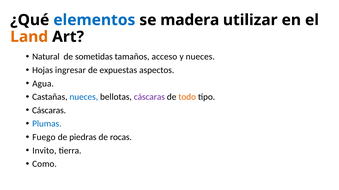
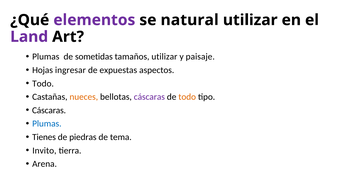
elementos colour: blue -> purple
madera: madera -> natural
Land colour: orange -> purple
Natural at (46, 57): Natural -> Plumas
tamaños acceso: acceso -> utilizar
y nueces: nueces -> paisaje
Agua at (43, 84): Agua -> Todo
nueces at (84, 97) colour: blue -> orange
Fuego: Fuego -> Tienes
rocas: rocas -> tema
Como: Como -> Arena
